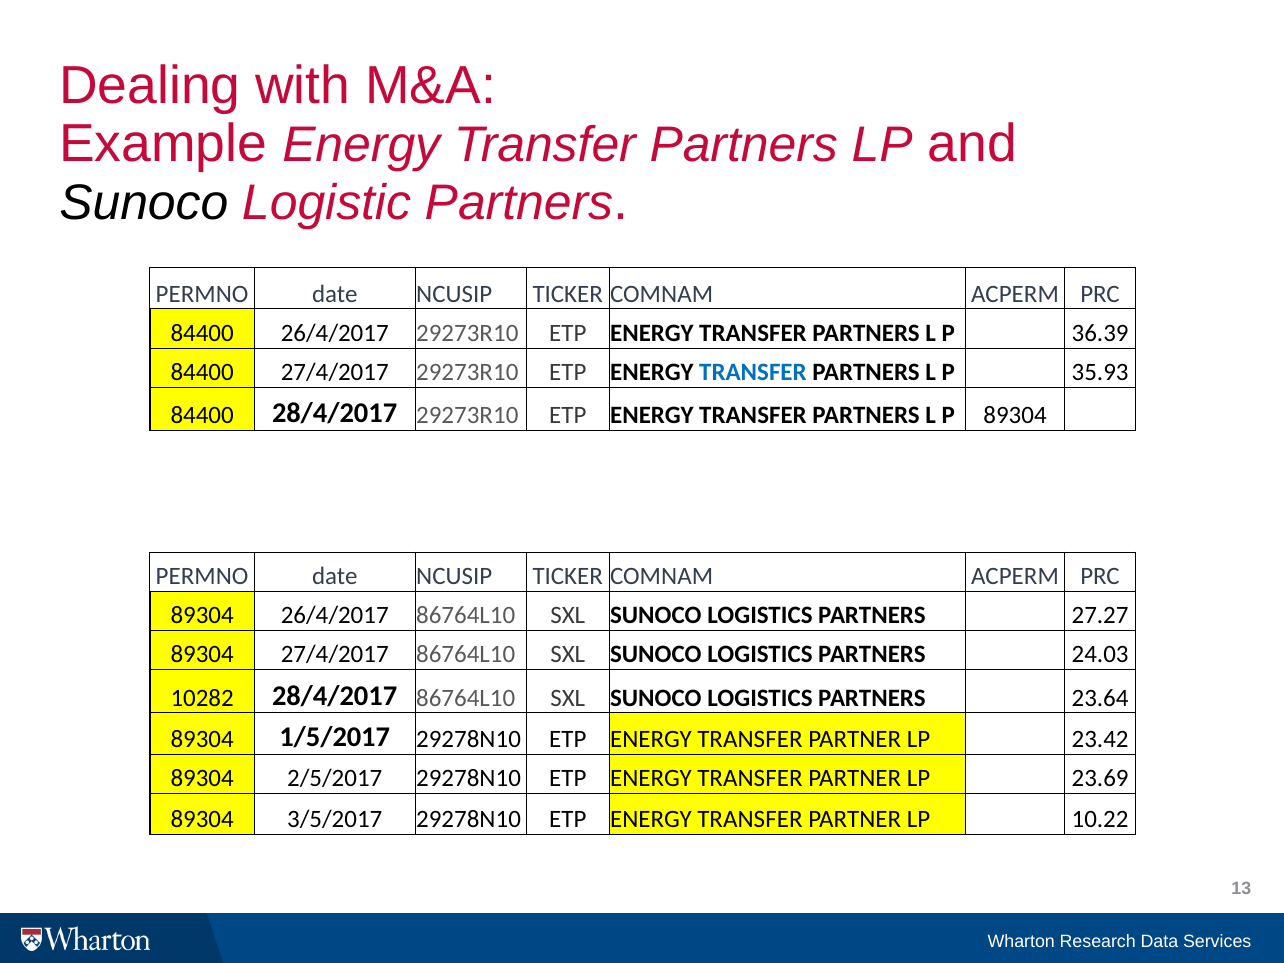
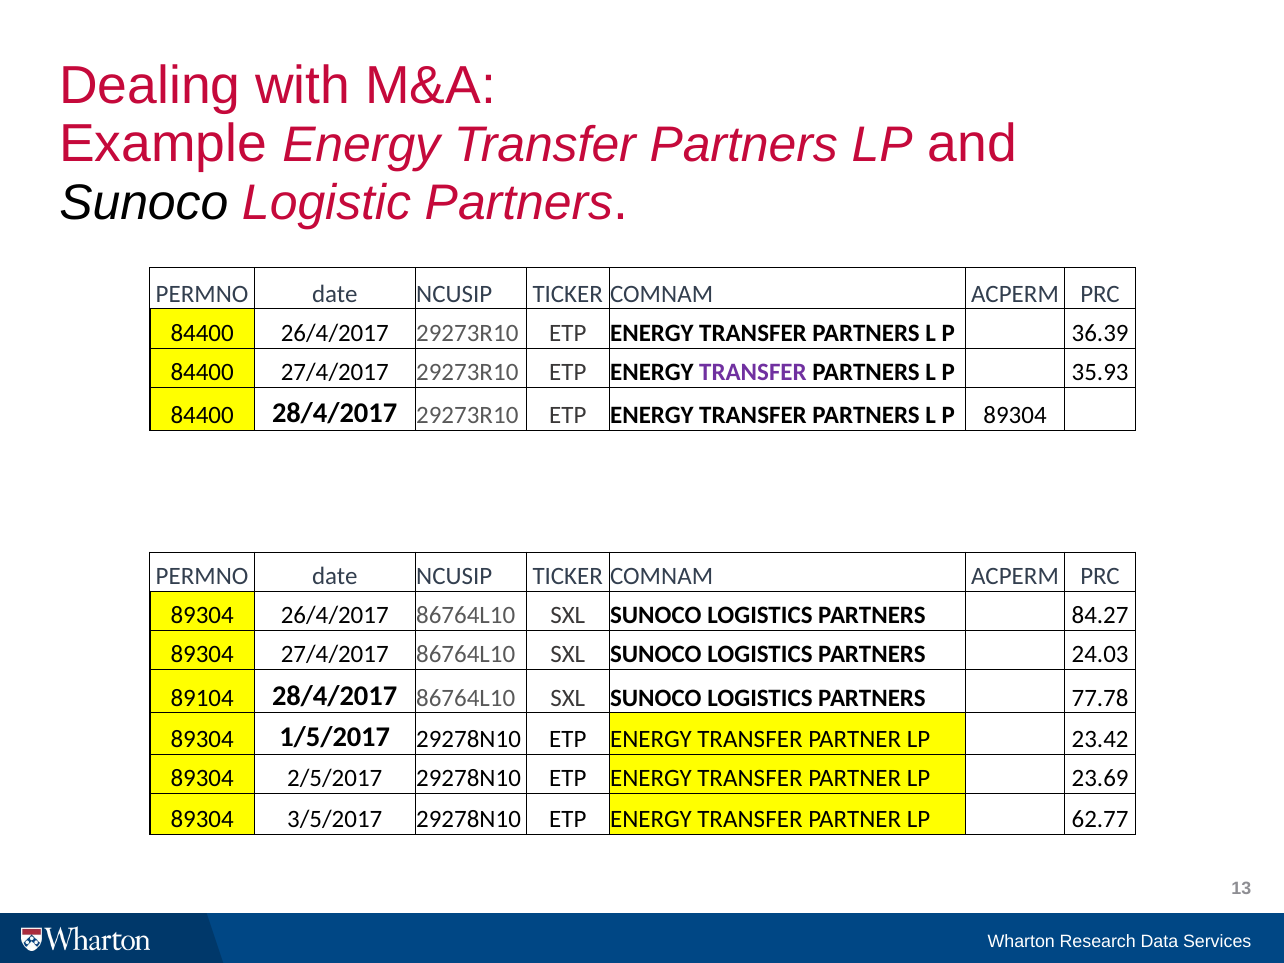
TRANSFER at (753, 372) colour: blue -> purple
27.27: 27.27 -> 84.27
10282: 10282 -> 89104
23.64: 23.64 -> 77.78
10.22: 10.22 -> 62.77
